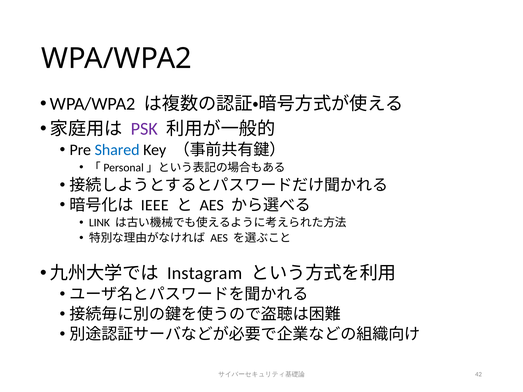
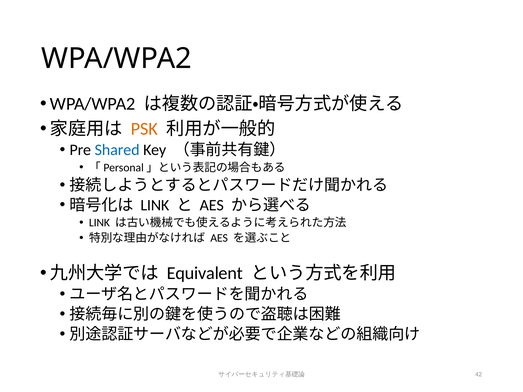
PSK colour: purple -> orange
IEEE at (155, 205): IEEE -> LINK
Instagram: Instagram -> Equivalent
